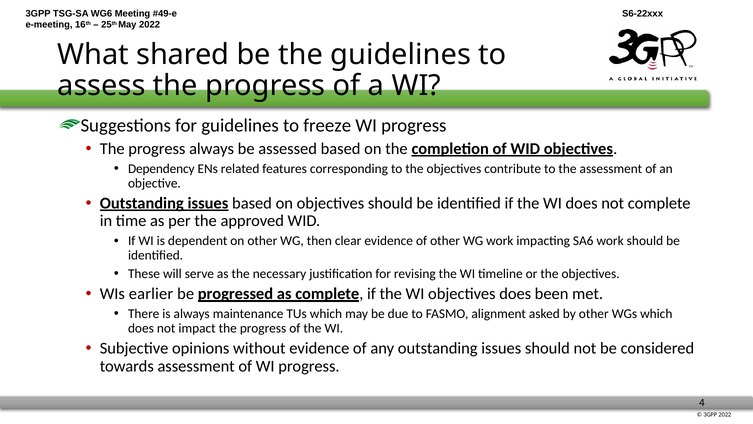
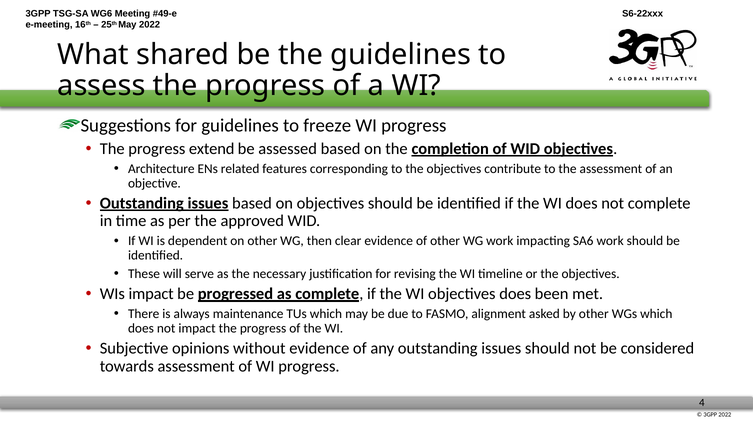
progress always: always -> extend
Dependency: Dependency -> Architecture
WIs earlier: earlier -> impact
